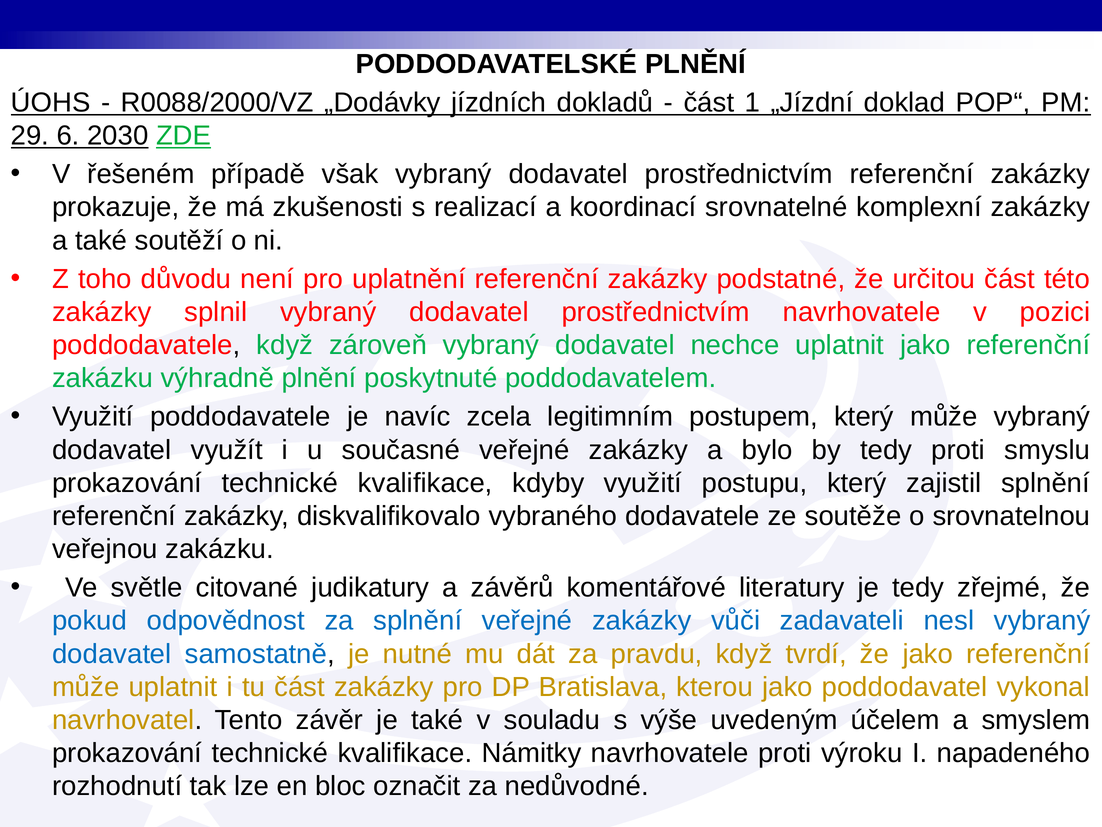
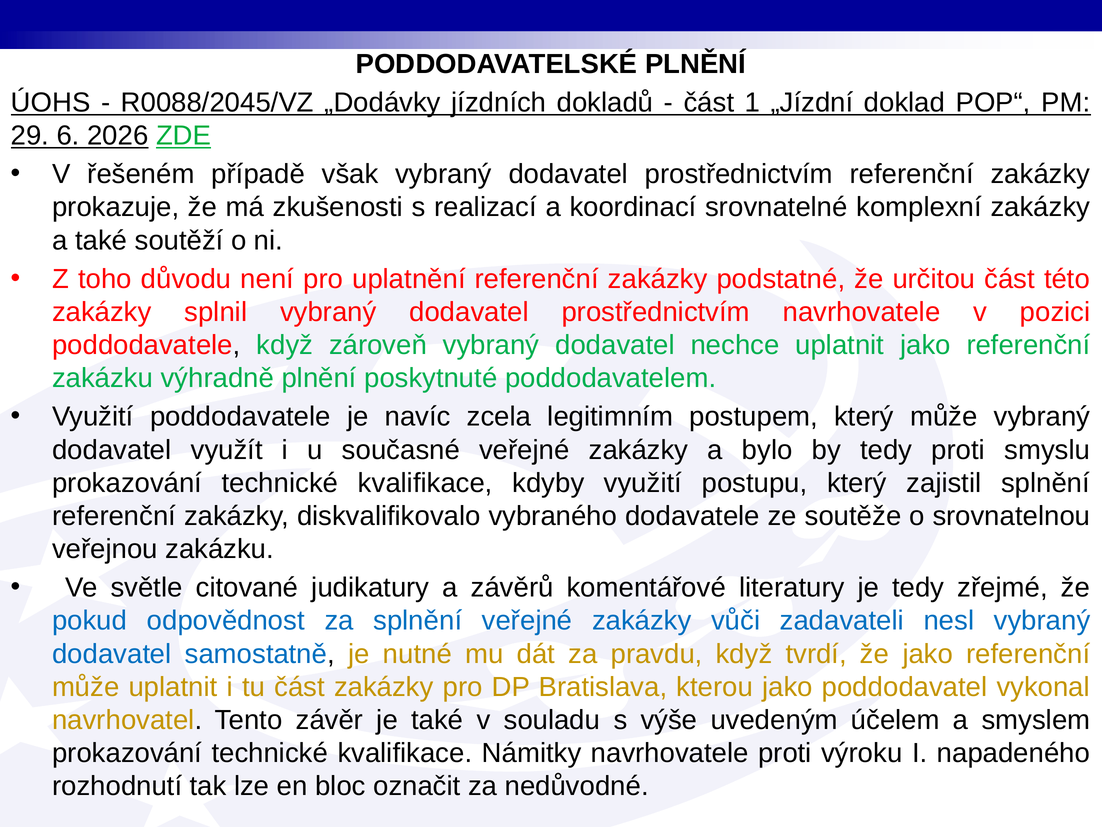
R0088/2000/VZ: R0088/2000/VZ -> R0088/2045/VZ
2030: 2030 -> 2026
